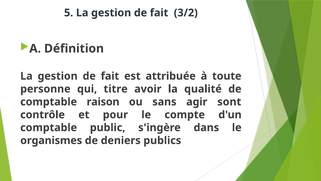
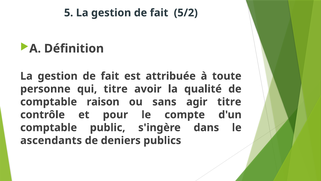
3/2: 3/2 -> 5/2
agir sont: sont -> titre
organismes: organismes -> ascendants
